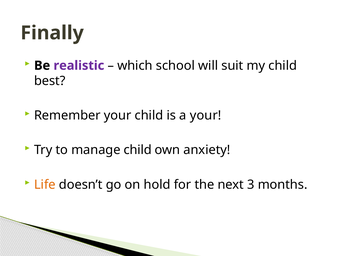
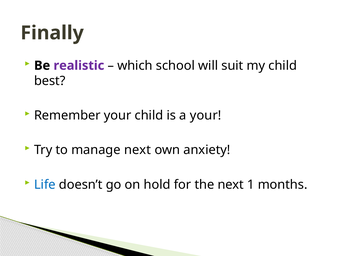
manage child: child -> next
Life colour: orange -> blue
3: 3 -> 1
